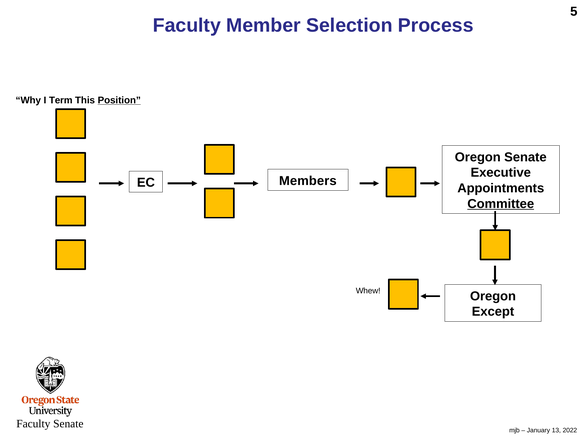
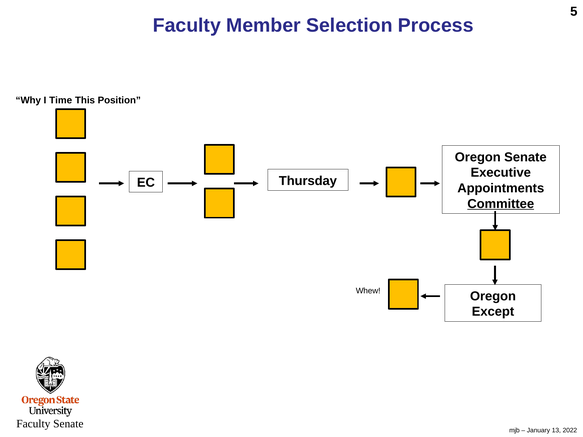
Term: Term -> Time
Position underline: present -> none
Members: Members -> Thursday
